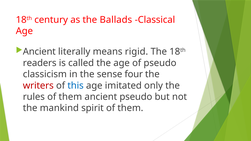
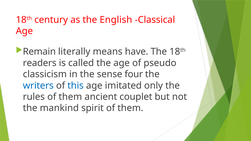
Ballads: Ballads -> English
Ancient at (39, 52): Ancient -> Remain
rigid: rigid -> have
writers colour: red -> blue
ancient pseudo: pseudo -> couplet
